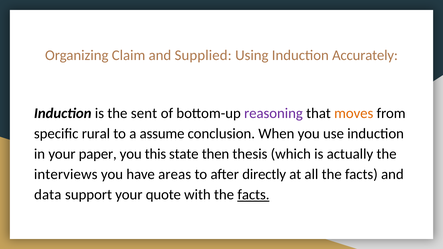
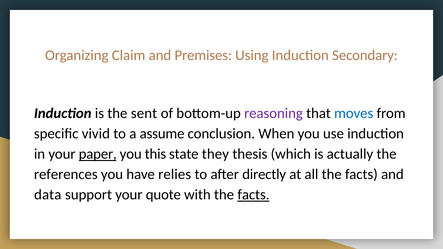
Supplied: Supplied -> Premises
Accurately: Accurately -> Secondary
moves colour: orange -> blue
rural: rural -> vivid
paper underline: none -> present
then: then -> they
interviews: interviews -> references
areas: areas -> relies
